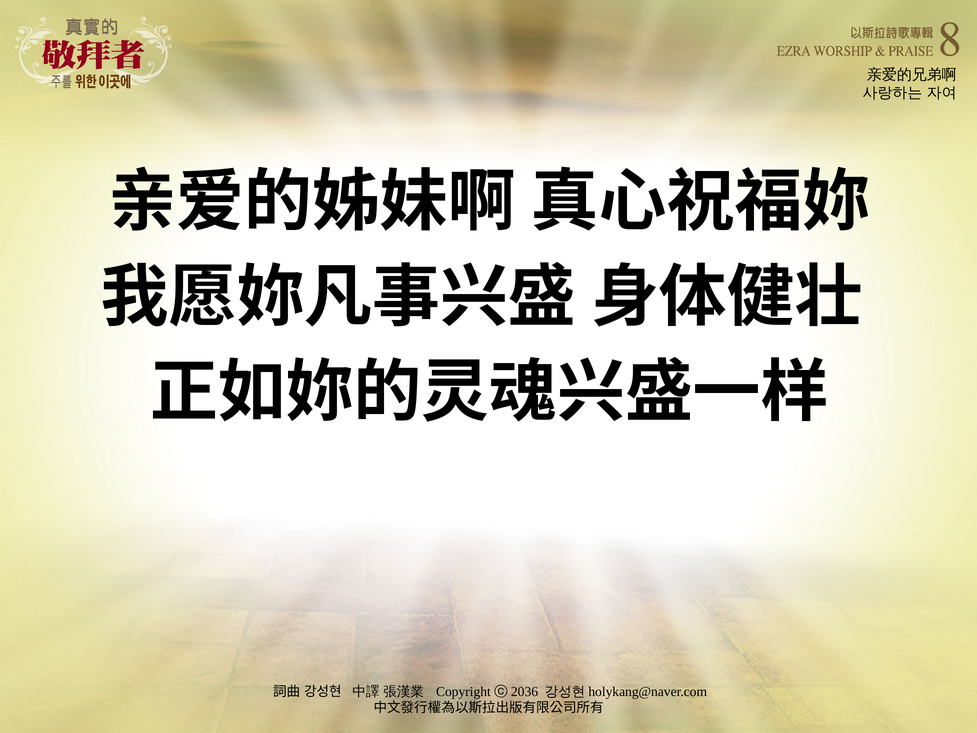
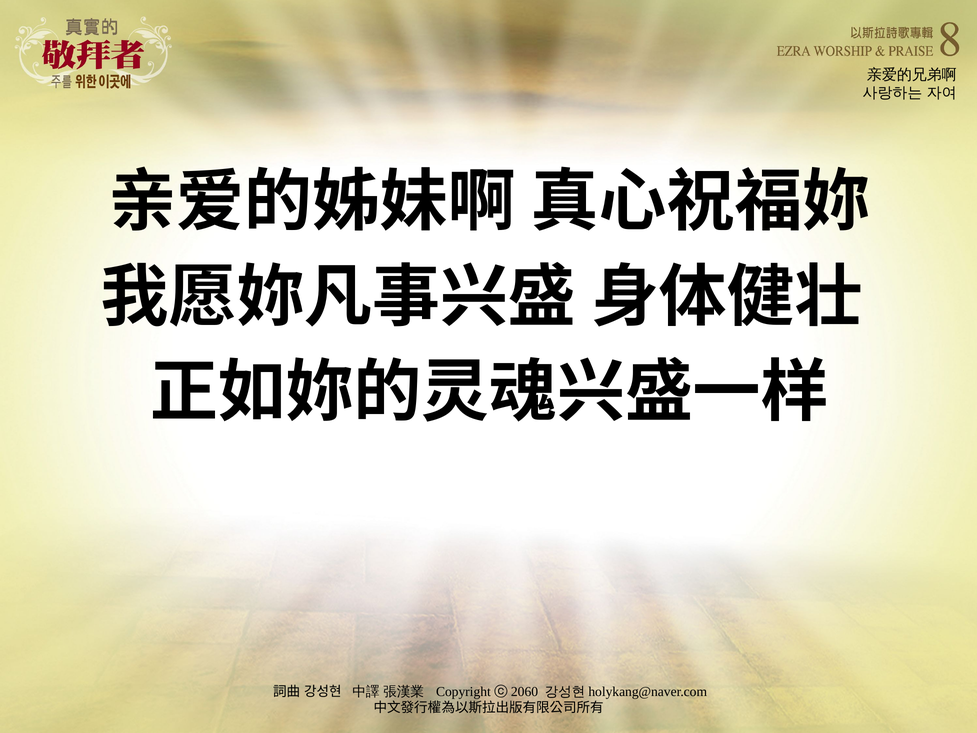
2036: 2036 -> 2060
